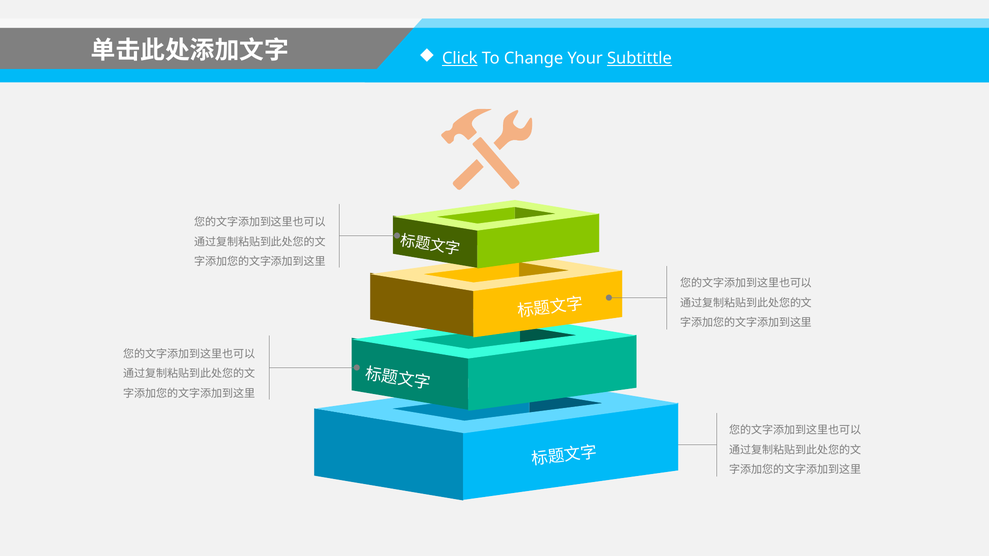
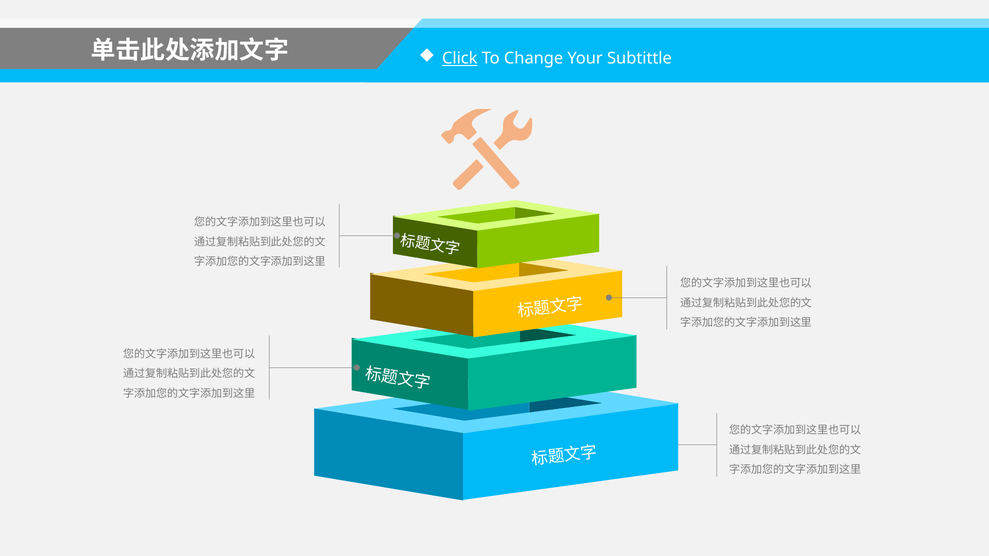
Subtittle underline: present -> none
